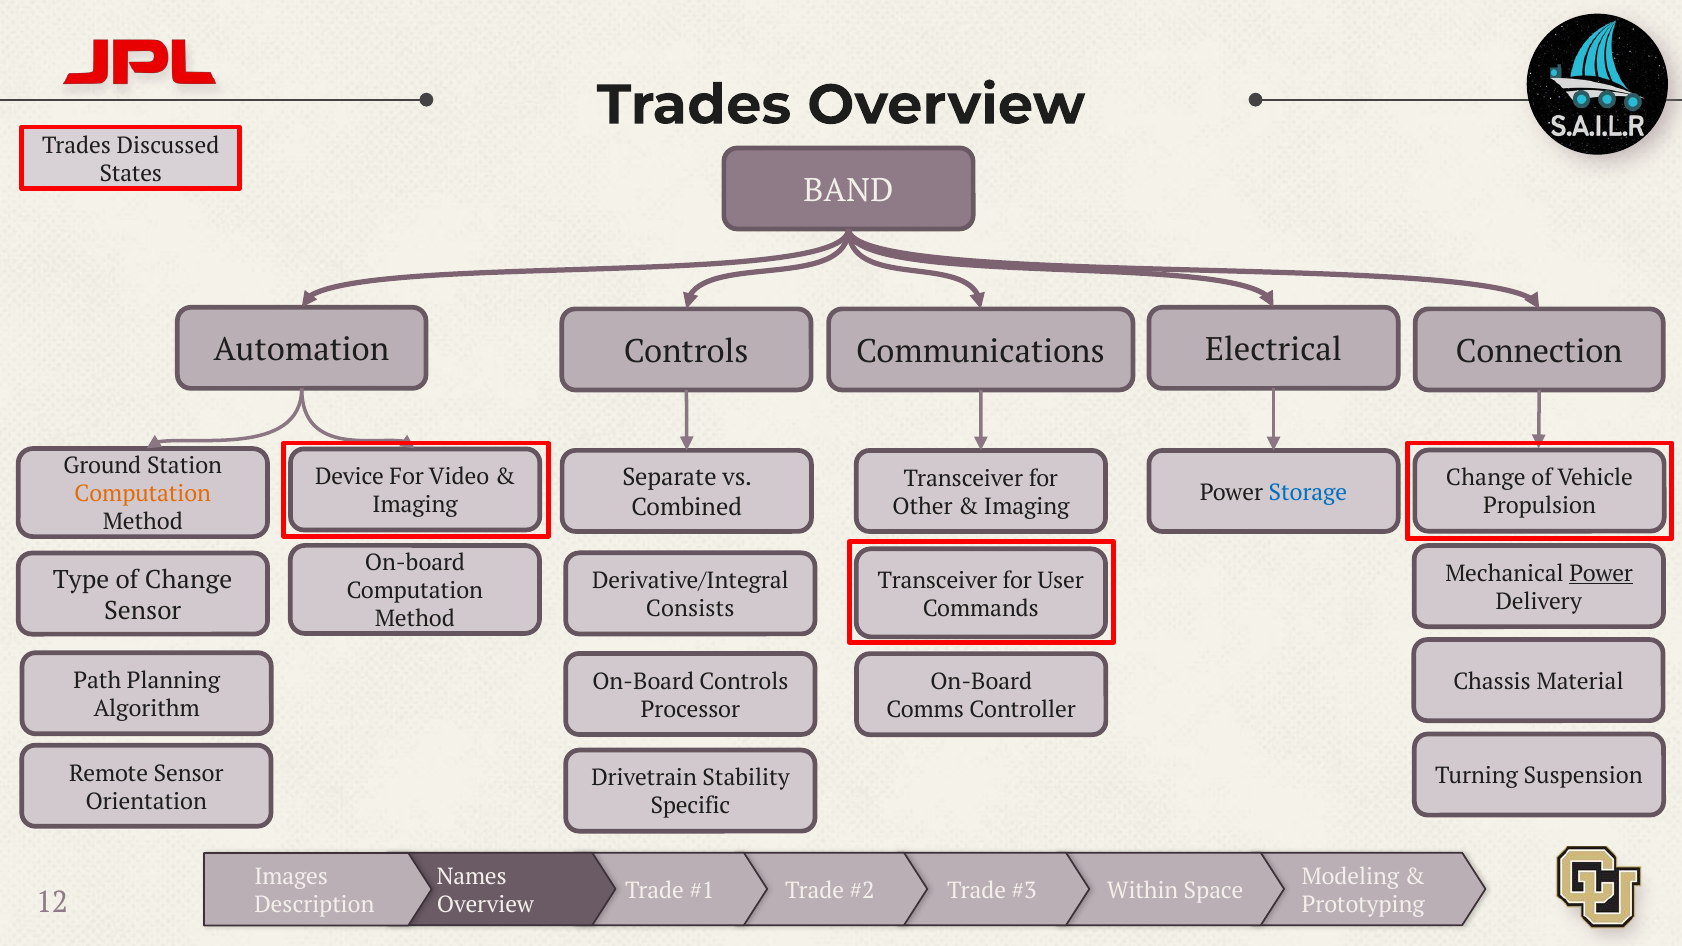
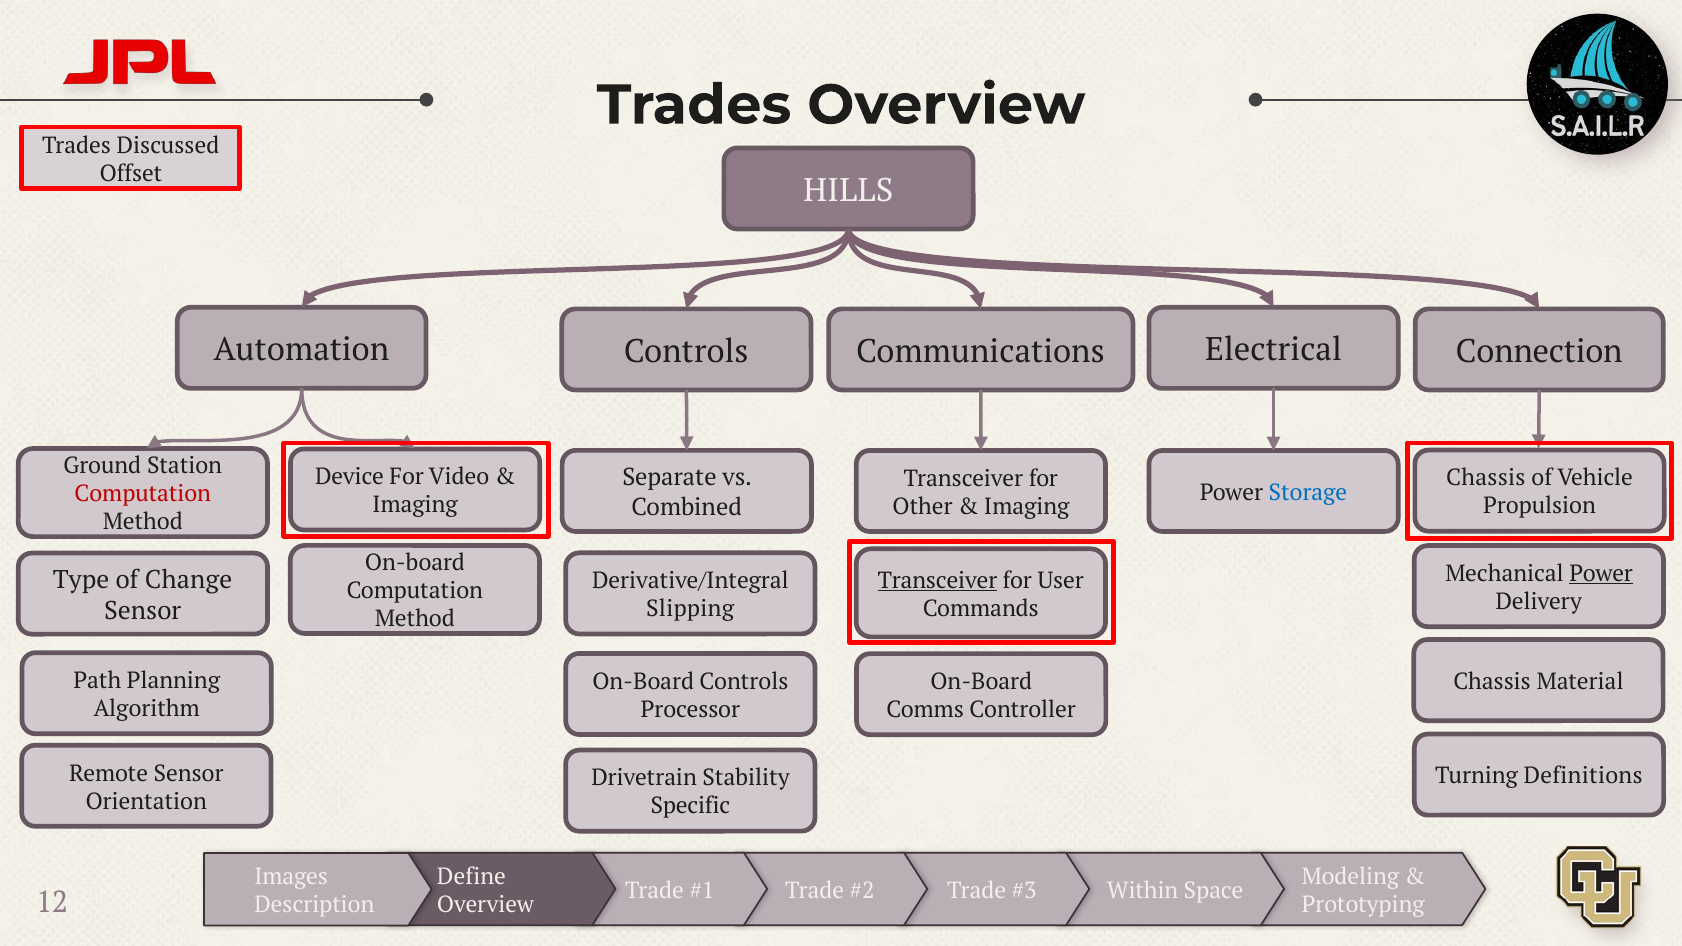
States: States -> Offset
BAND: BAND -> HILLS
Change at (1486, 478): Change -> Chassis
Computation at (143, 494) colour: orange -> red
Transceiver at (937, 580) underline: none -> present
Consists: Consists -> Slipping
Suspension: Suspension -> Definitions
Names: Names -> Define
